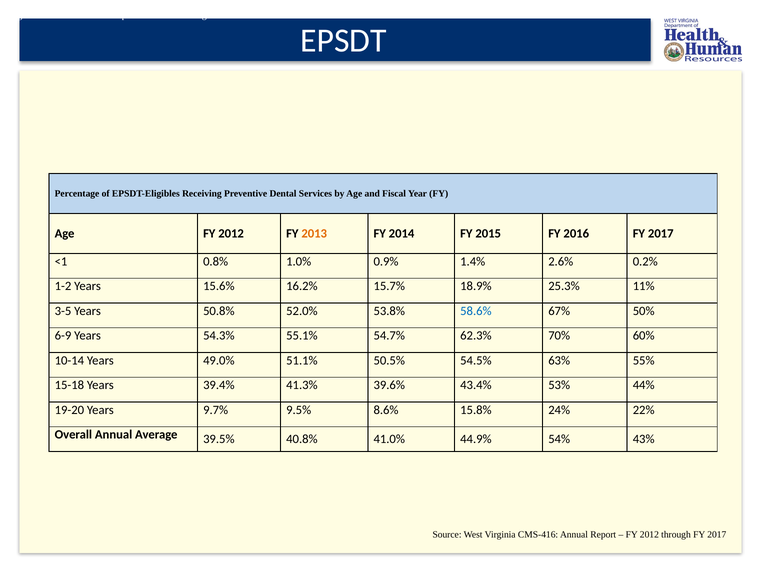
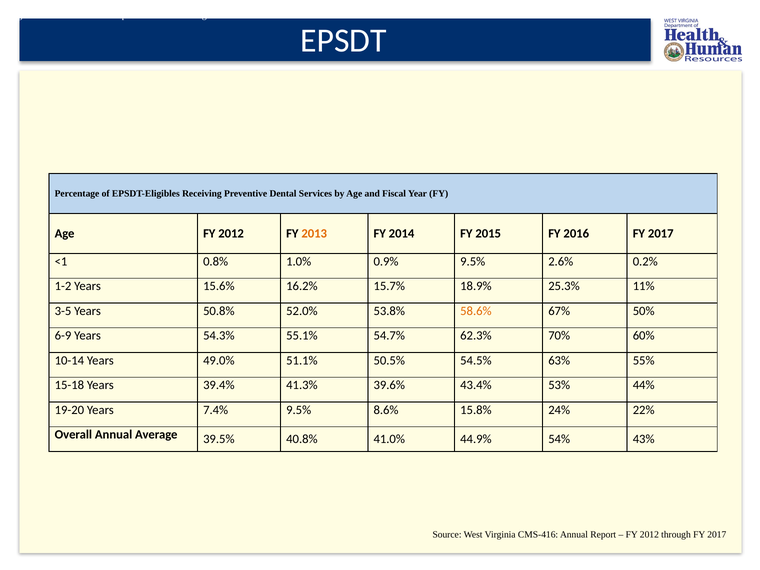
0.9% 1.4%: 1.4% -> 9.5%
58.6% colour: blue -> orange
9.7%: 9.7% -> 7.4%
